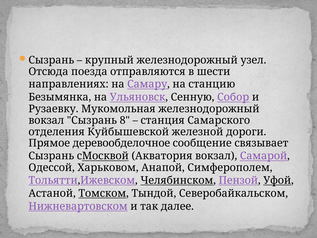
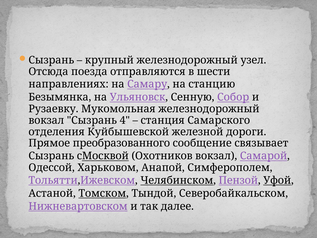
8: 8 -> 4
деревообделочное: деревообделочное -> преобразованного
Акватория: Акватория -> Охотников
